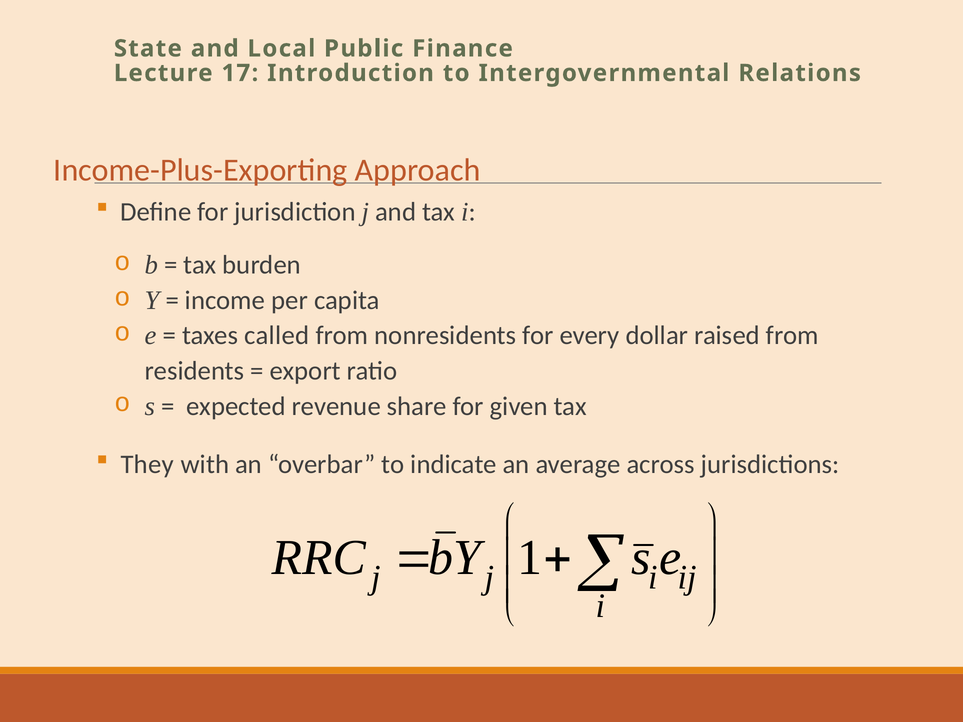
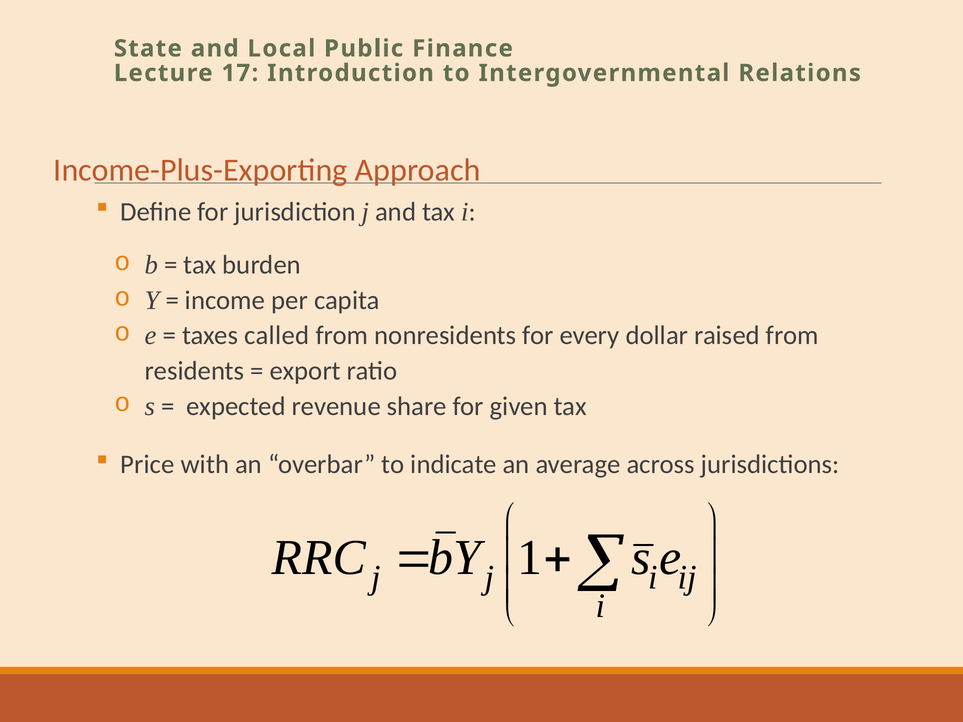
They: They -> Price
